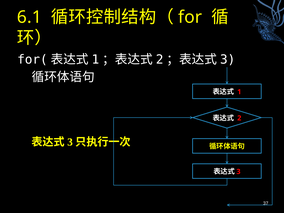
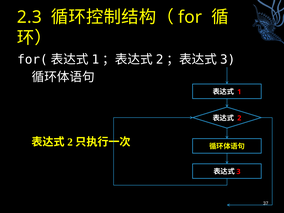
6.1: 6.1 -> 2.3
3 at (70, 142): 3 -> 2
